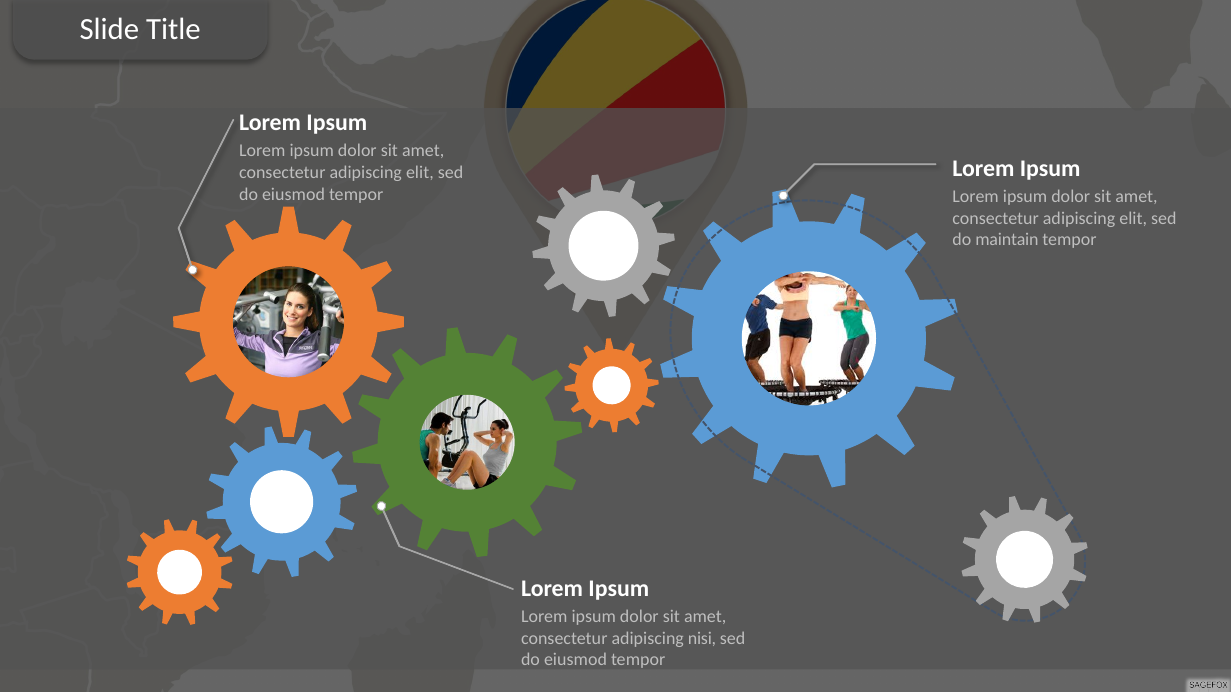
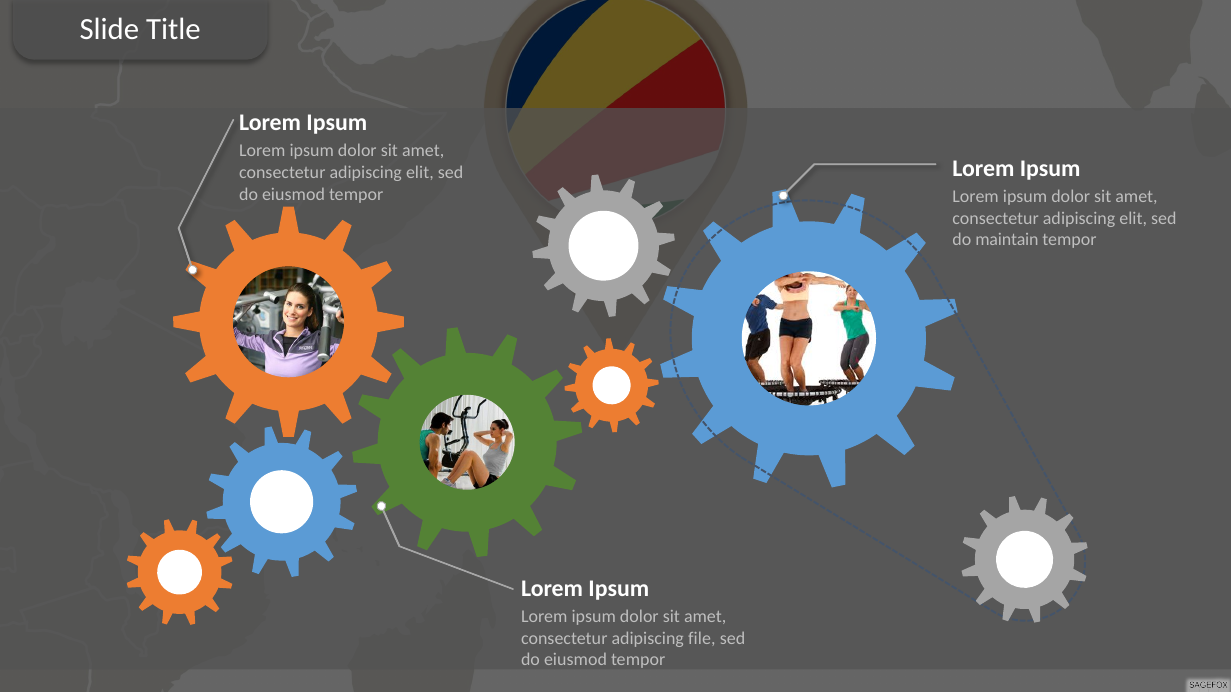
nisi: nisi -> file
